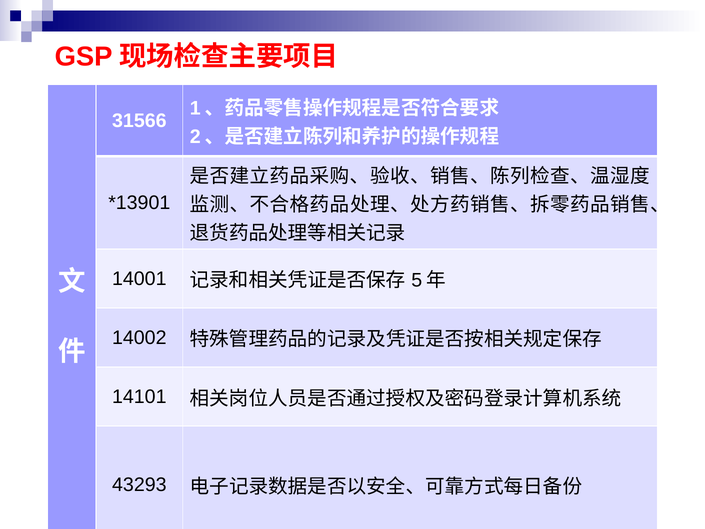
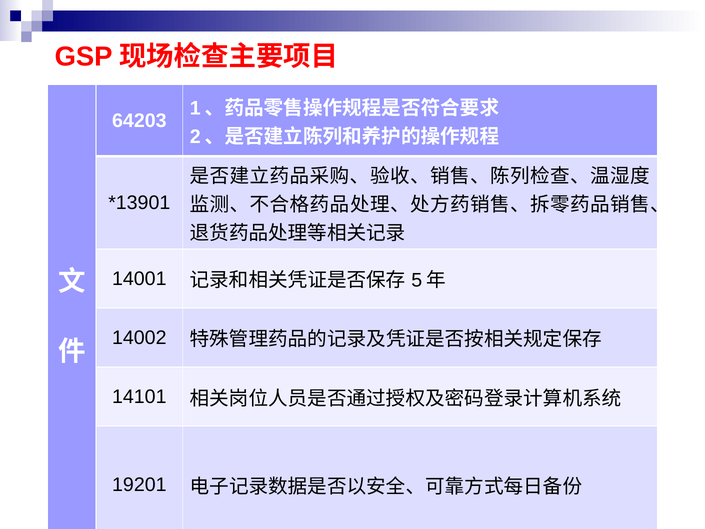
31566: 31566 -> 64203
43293: 43293 -> 19201
